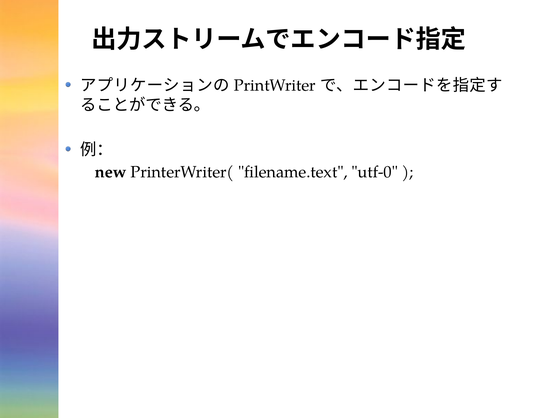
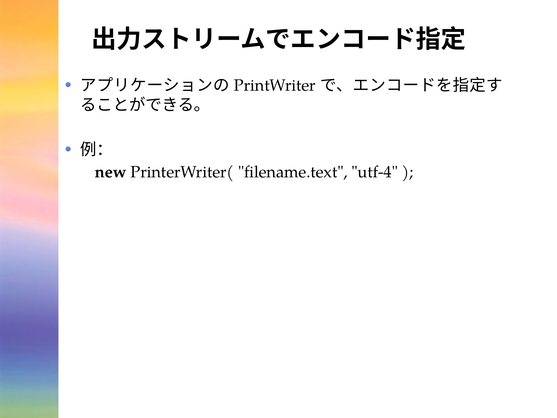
utf-0: utf-0 -> utf-4
